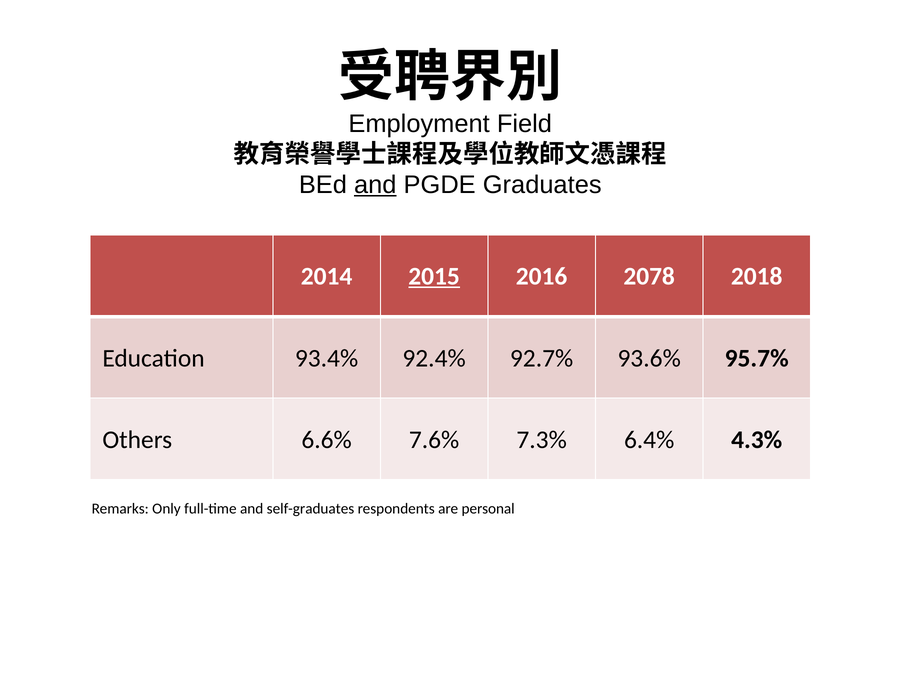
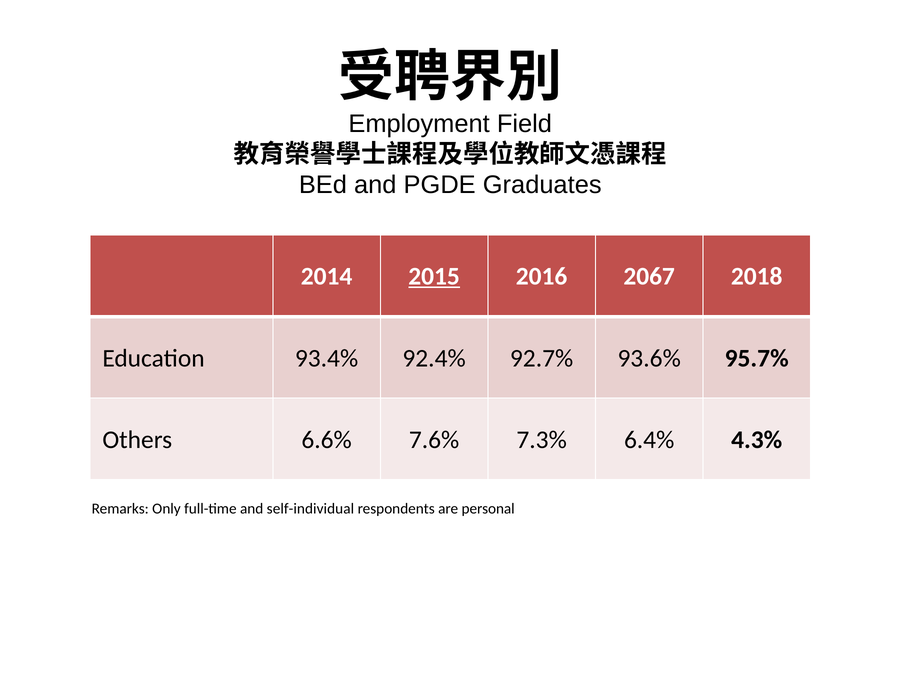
and at (375, 185) underline: present -> none
2078: 2078 -> 2067
self-graduates: self-graduates -> self-individual
